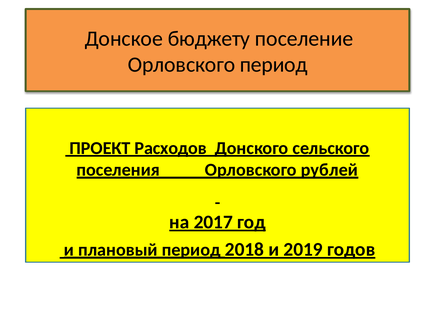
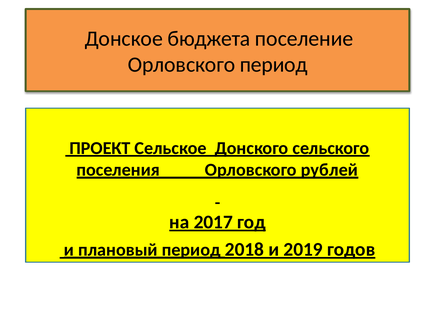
бюджету: бюджету -> бюджета
Расходов: Расходов -> Сельское
